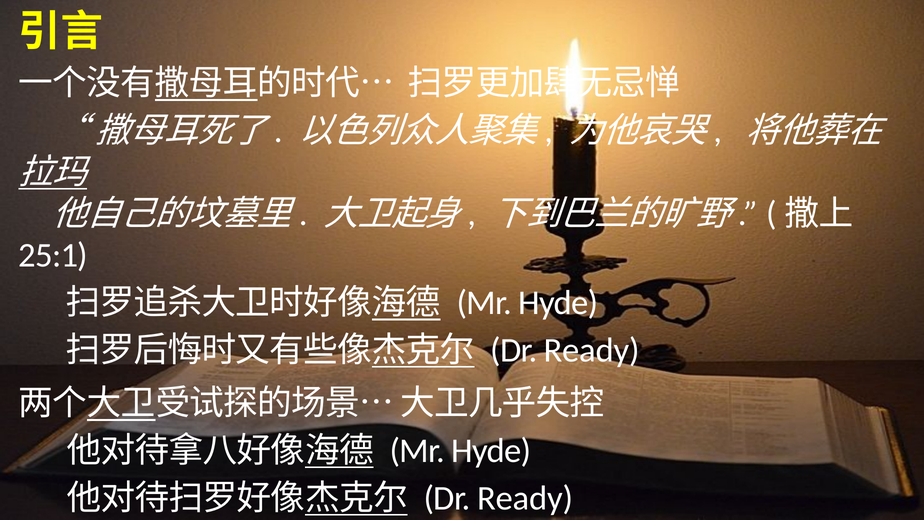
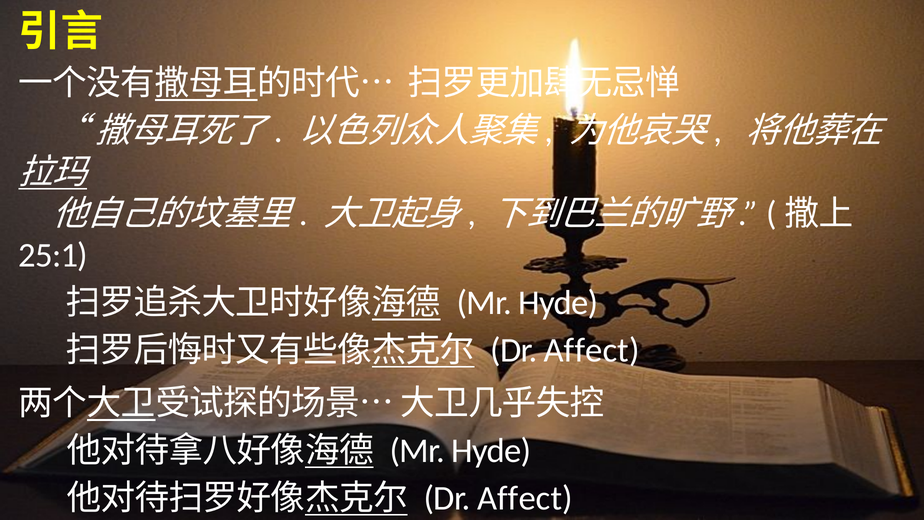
Ready at (592, 350): Ready -> Affect
Ready at (525, 498): Ready -> Affect
